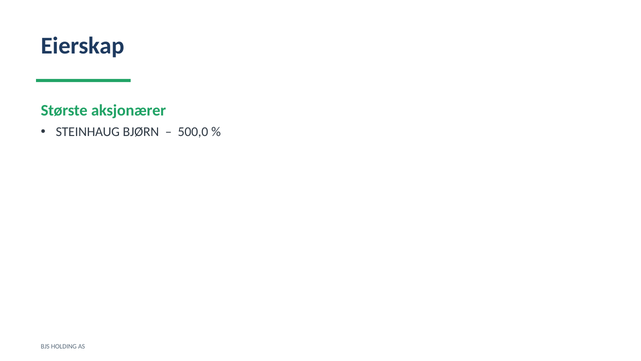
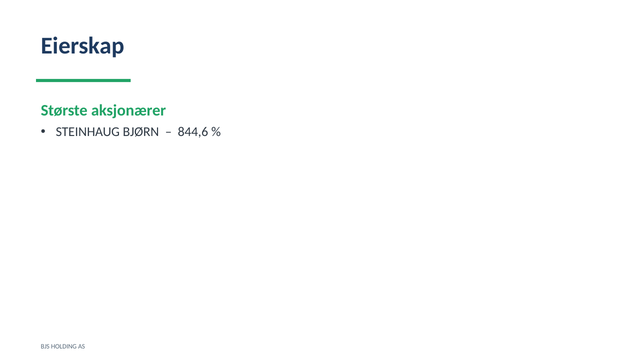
500,0: 500,0 -> 844,6
